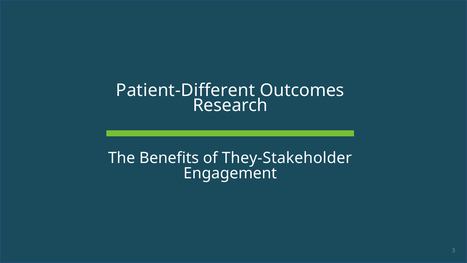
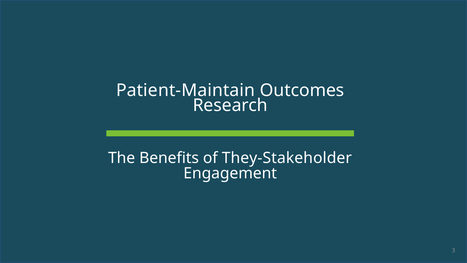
Patient-Different: Patient-Different -> Patient-Maintain
